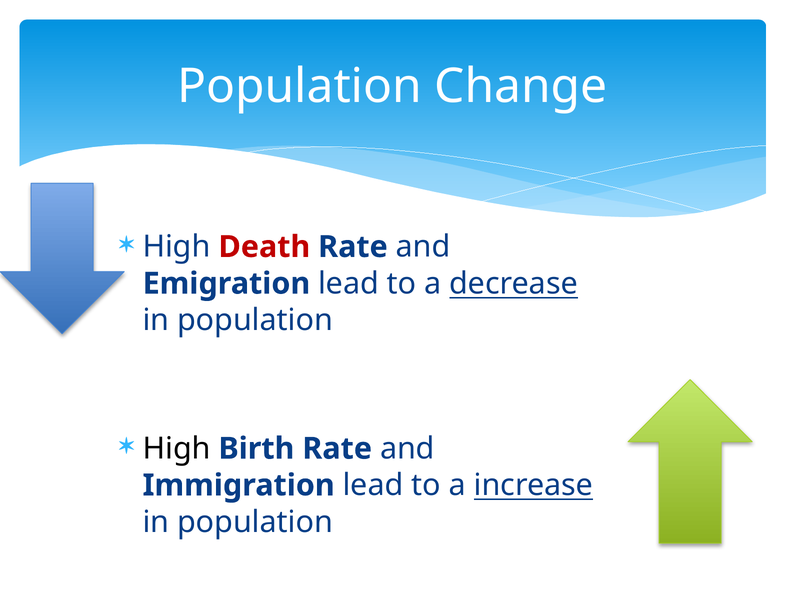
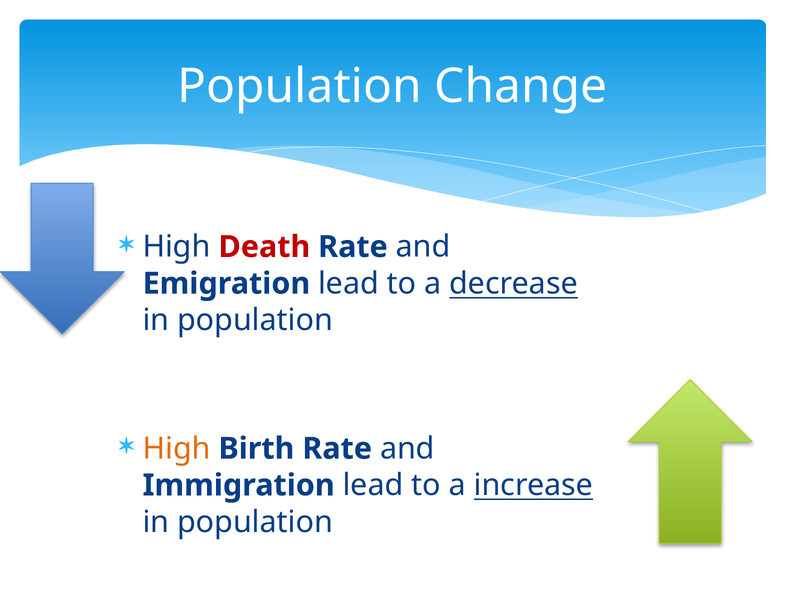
High at (177, 448) colour: black -> orange
